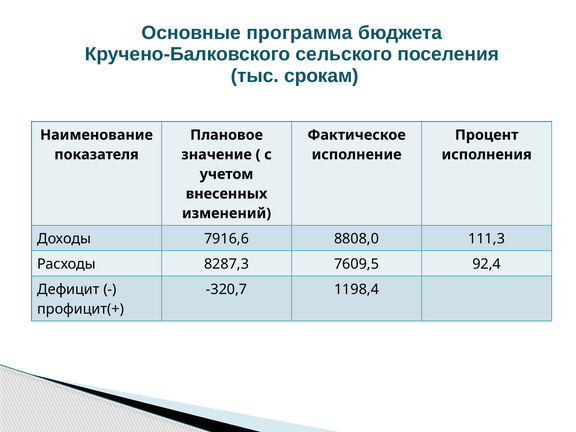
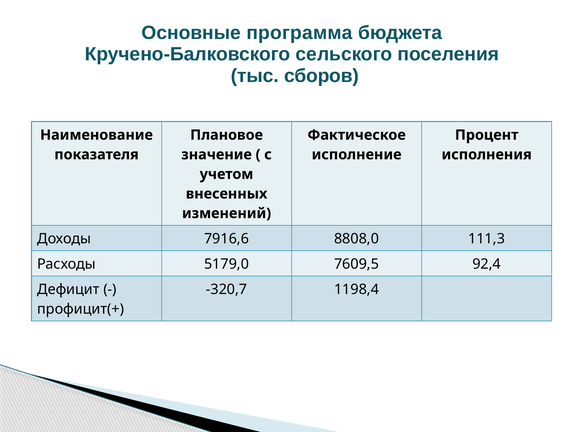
срокам: срокам -> сборов
8287,3: 8287,3 -> 5179,0
